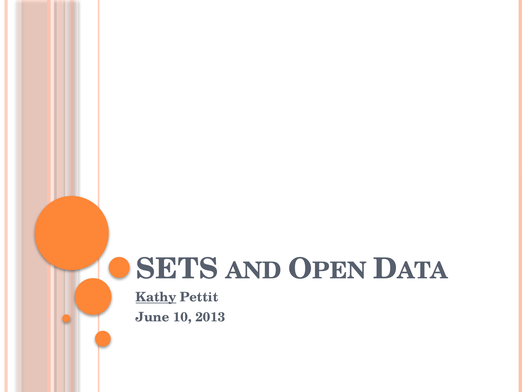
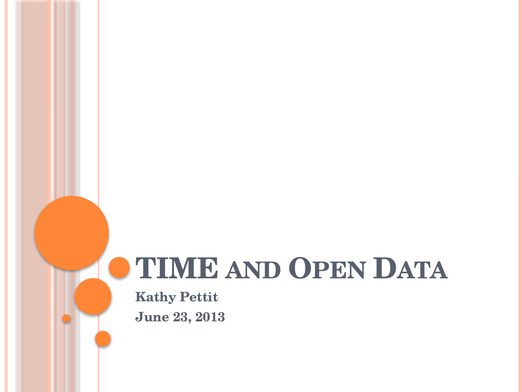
SETS: SETS -> TIME
Kathy underline: present -> none
10: 10 -> 23
